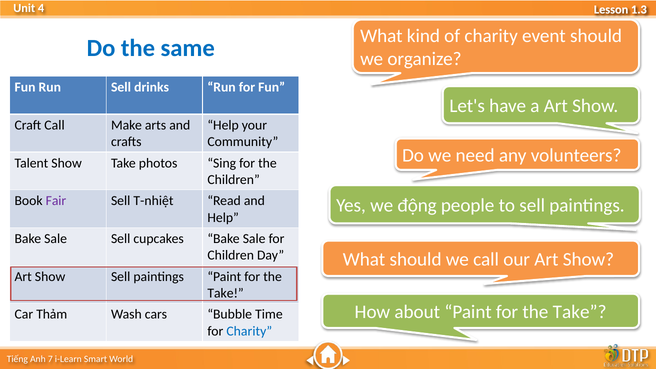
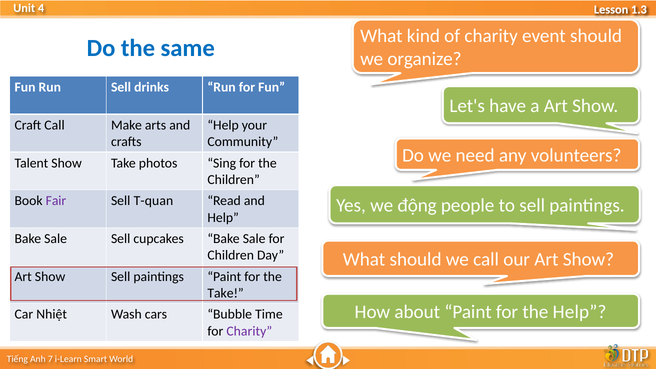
T-nhiệt: T-nhiệt -> T-quan
Take at (580, 312): Take -> Help
Thảm: Thảm -> Nhiệt
Charity at (249, 331) colour: blue -> purple
